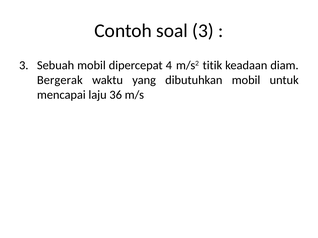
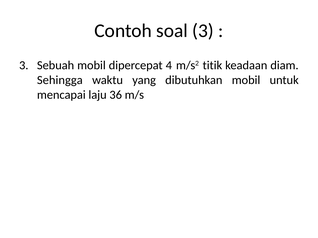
Bergerak: Bergerak -> Sehingga
